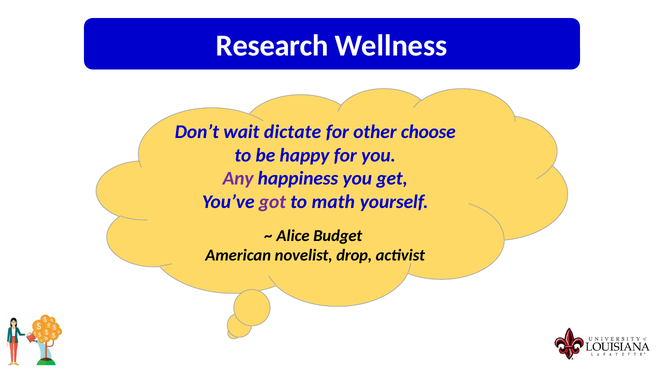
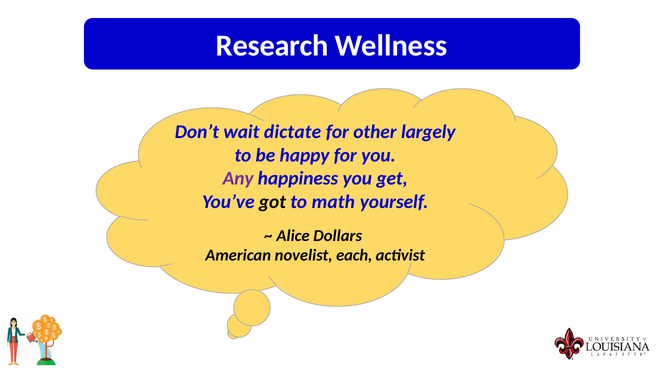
choose: choose -> largely
got colour: purple -> black
Budget: Budget -> Dollars
drop: drop -> each
